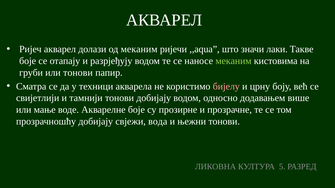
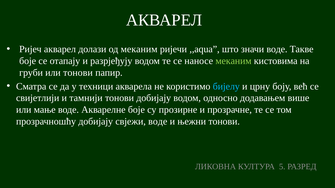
значи лаки: лаки -> воде
бијелу colour: pink -> light blue
свјежи вода: вода -> воде
